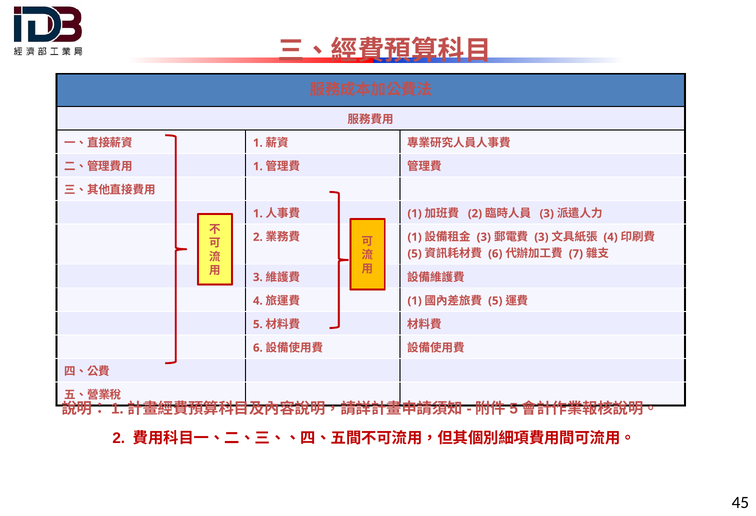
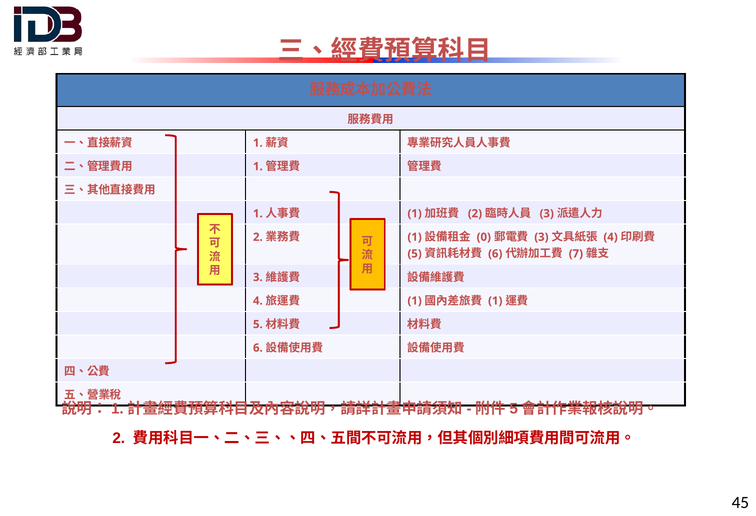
3 at (484, 237): 3 -> 0
5 at (495, 301): 5 -> 1
